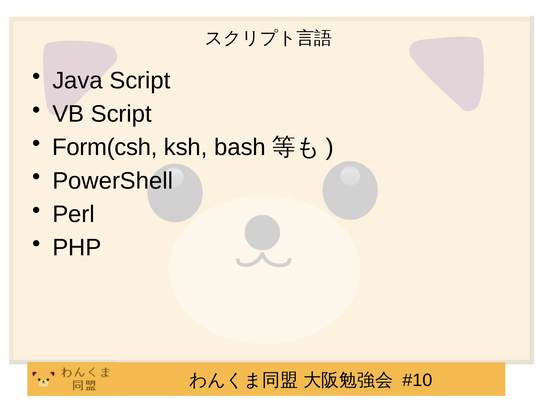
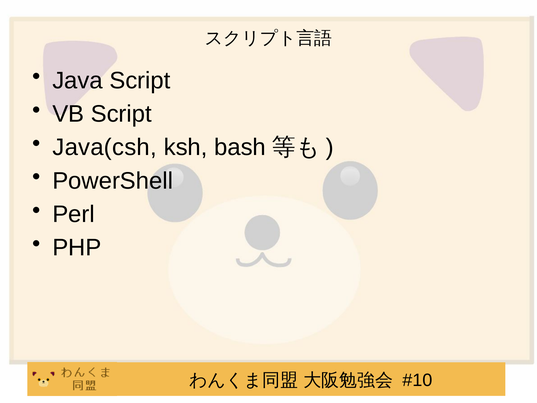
Form(csh: Form(csh -> Java(csh
